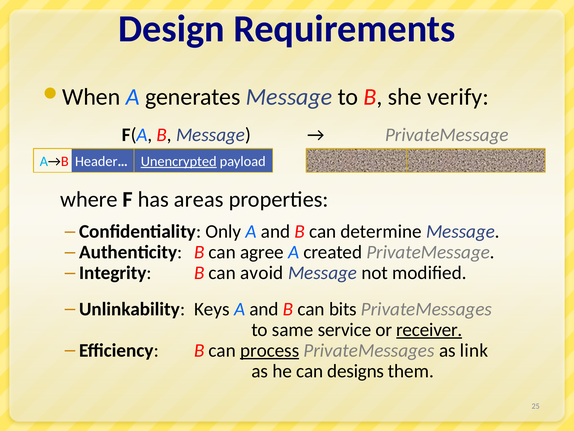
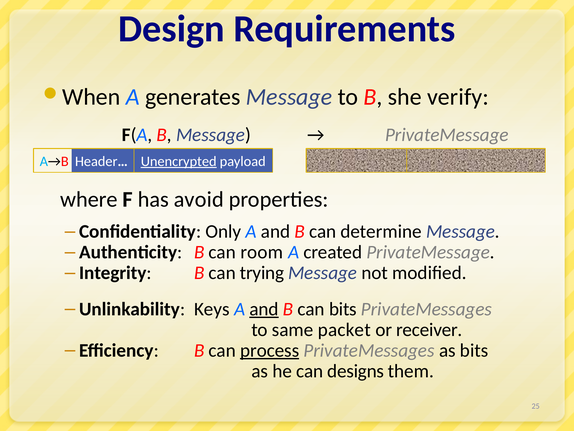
areas: areas -> avoid
agree: agree -> room
avoid: avoid -> trying
and at (264, 309) underline: none -> present
service: service -> packet
receiver underline: present -> none
as link: link -> bits
